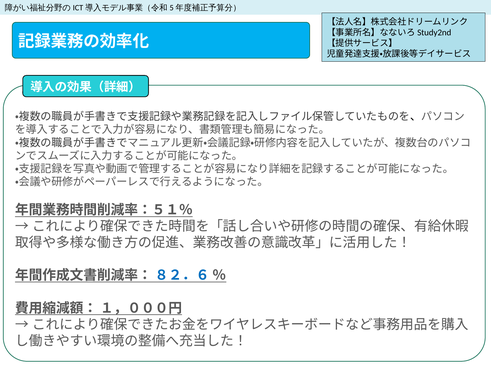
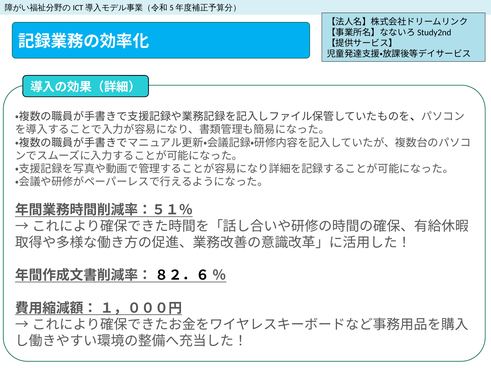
８２．６ colour: blue -> black
